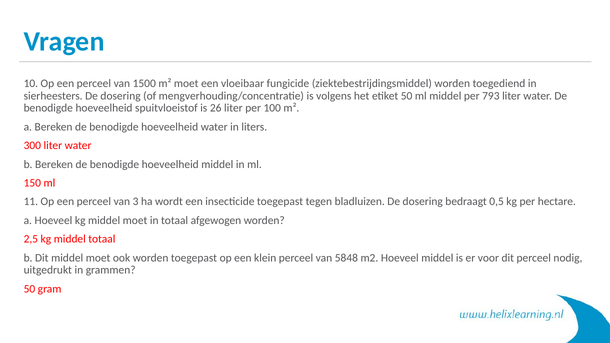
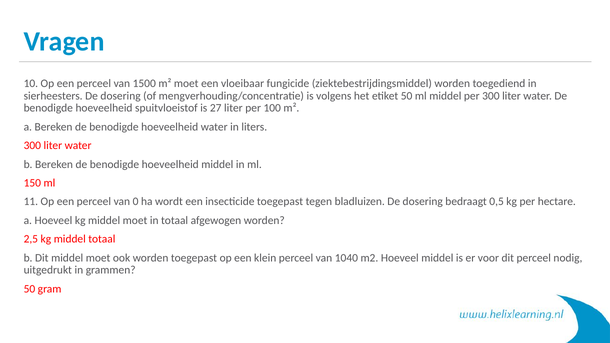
per 793: 793 -> 300
26: 26 -> 27
3: 3 -> 0
5848: 5848 -> 1040
